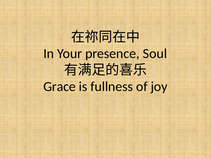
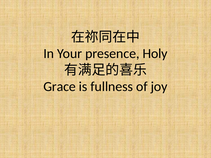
Soul: Soul -> Holy
